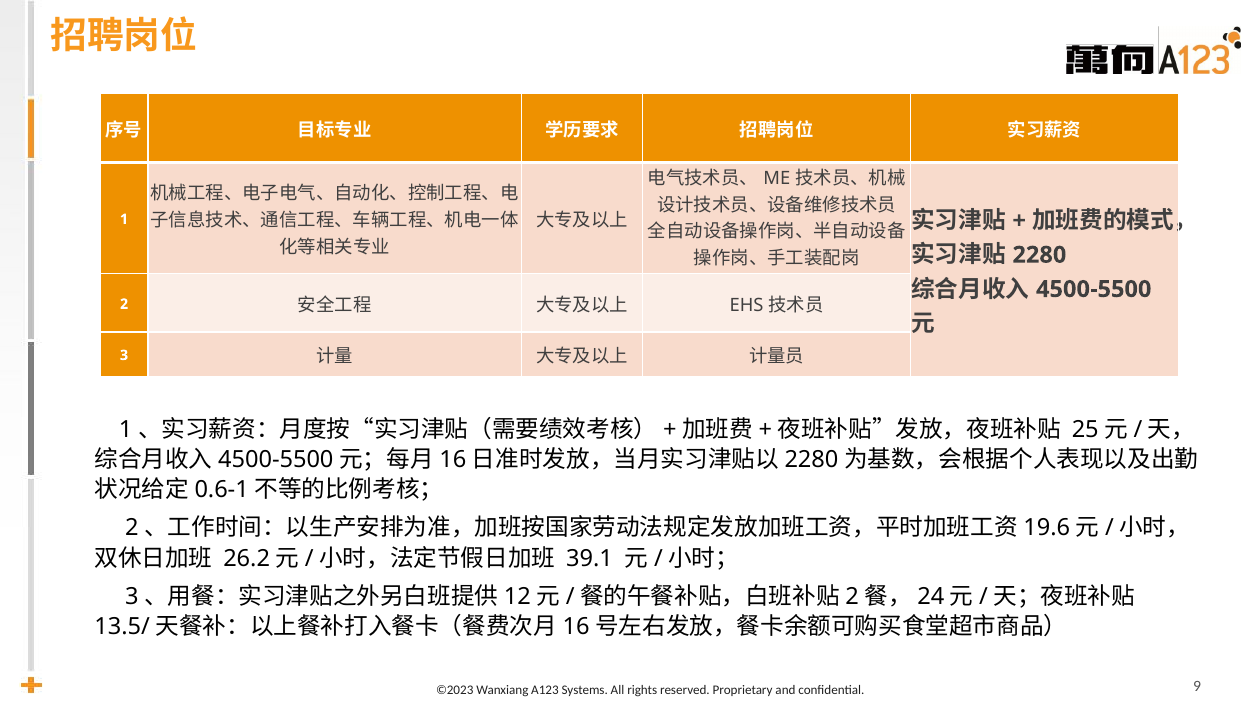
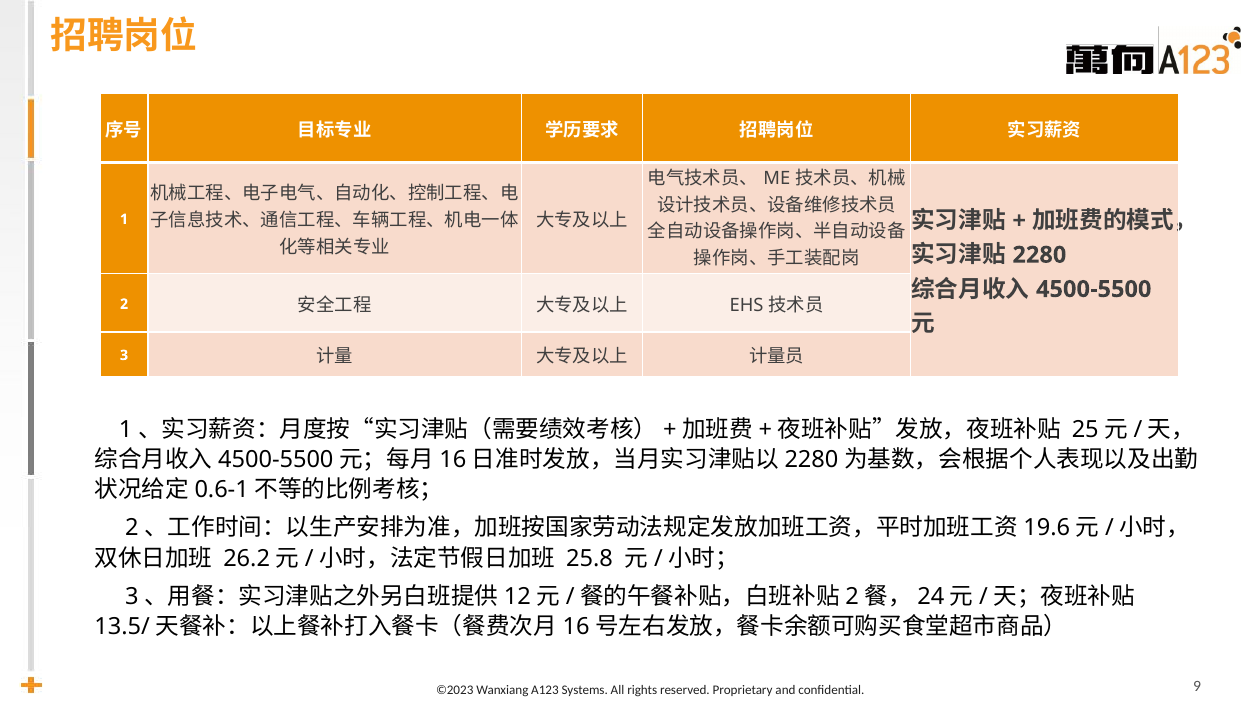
39.1: 39.1 -> 25.8
